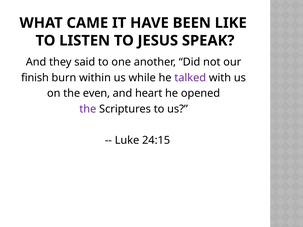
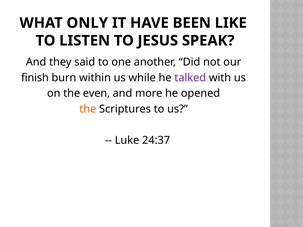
CAME: CAME -> ONLY
heart: heart -> more
the at (88, 109) colour: purple -> orange
24:15: 24:15 -> 24:37
